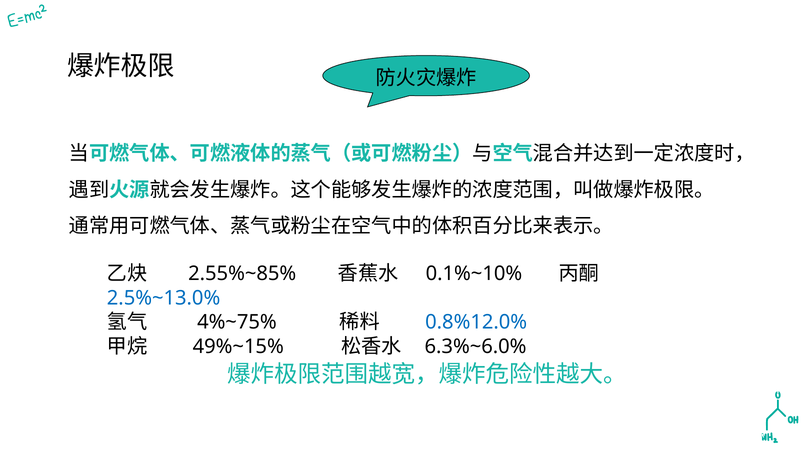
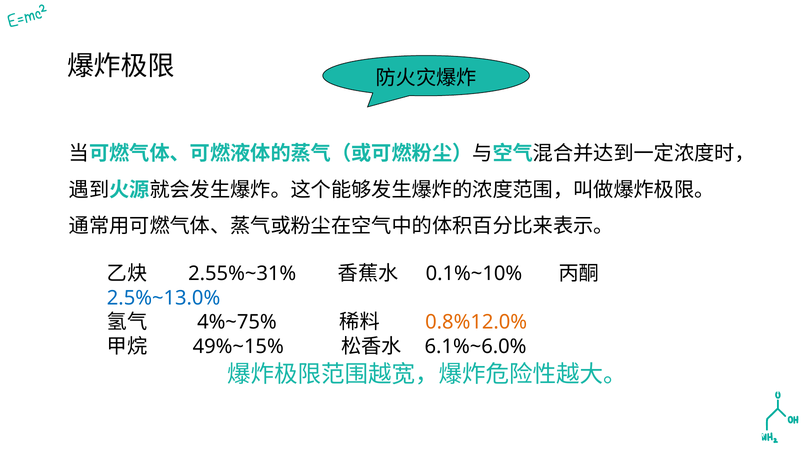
2.55%~85%: 2.55%~85% -> 2.55%~31%
0.8%12.0% colour: blue -> orange
6.3%~6.0%: 6.3%~6.0% -> 6.1%~6.0%
